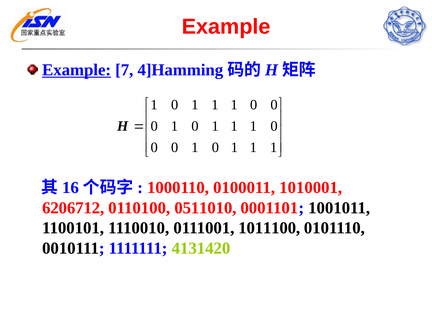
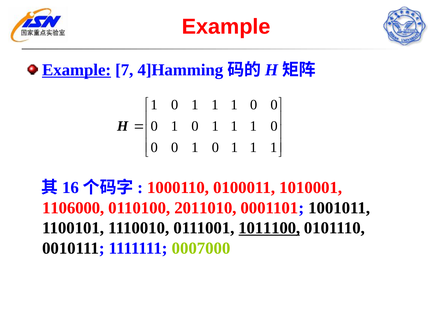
6206712: 6206712 -> 1106000
0511010: 0511010 -> 2011010
1011100 underline: none -> present
4131420: 4131420 -> 0007000
